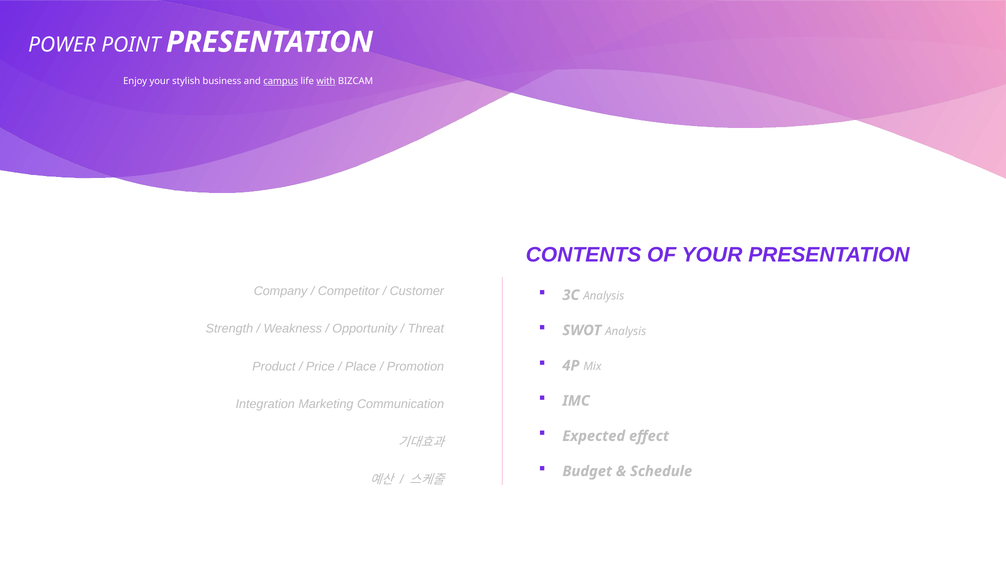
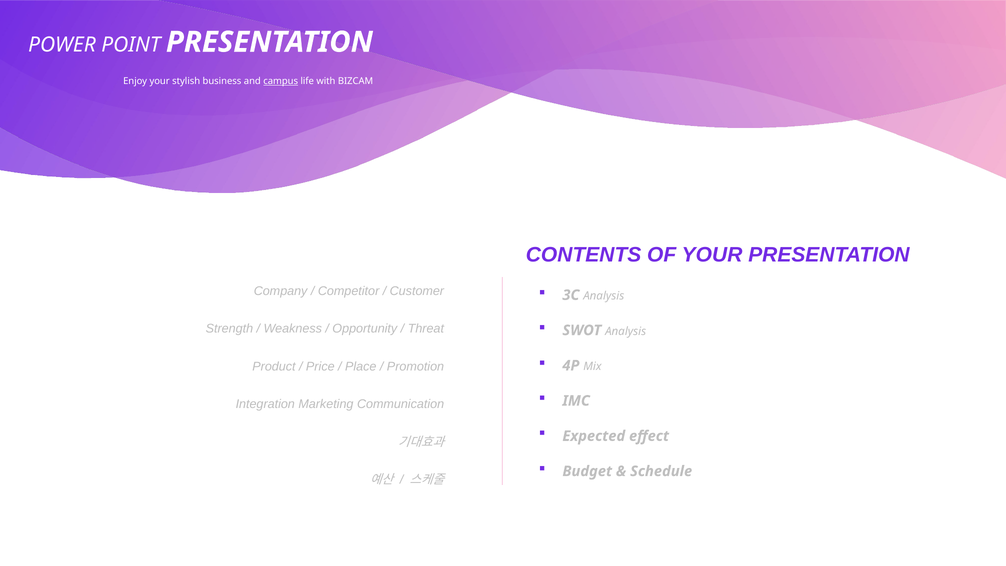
with underline: present -> none
